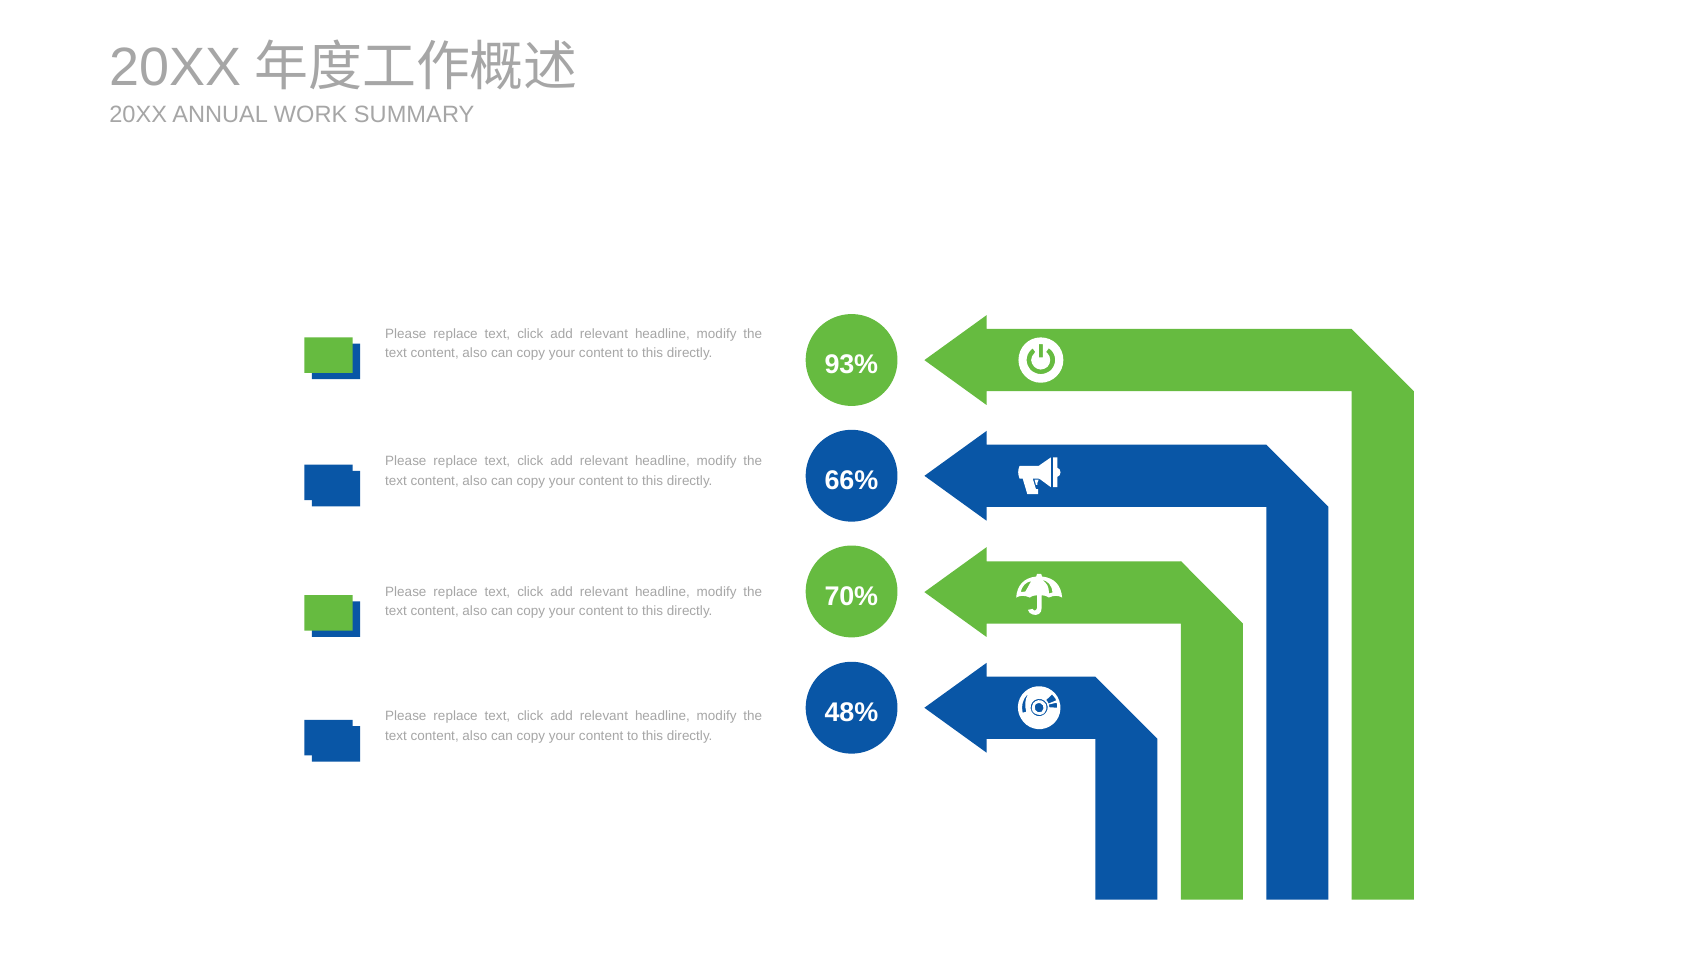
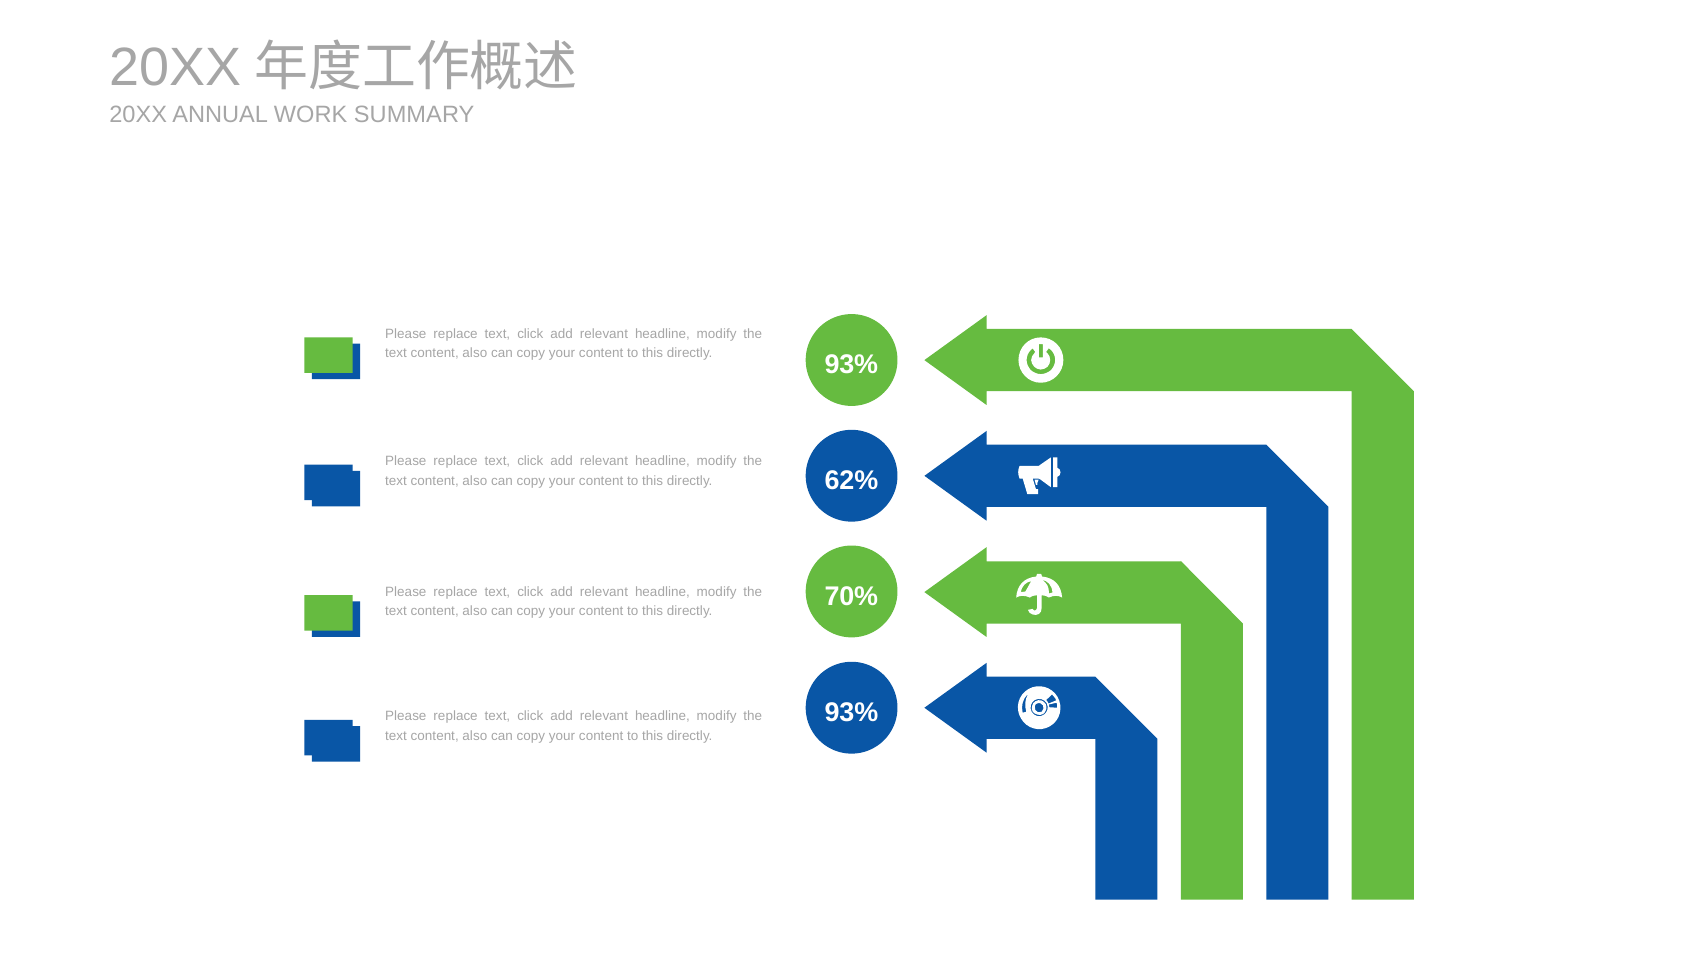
66%: 66% -> 62%
48% at (851, 712): 48% -> 93%
